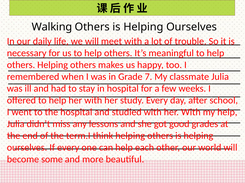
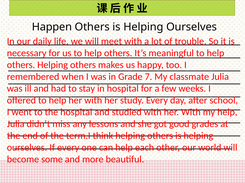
Walking: Walking -> Happen
